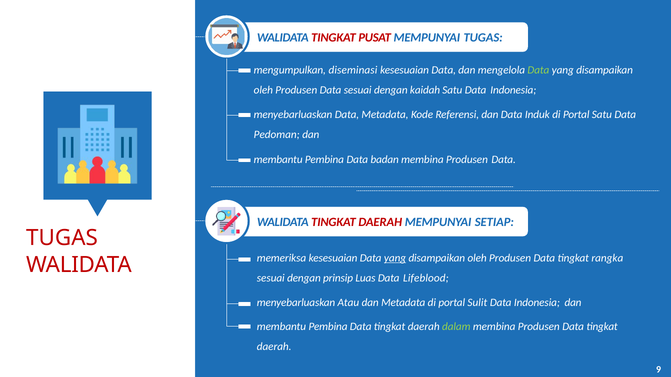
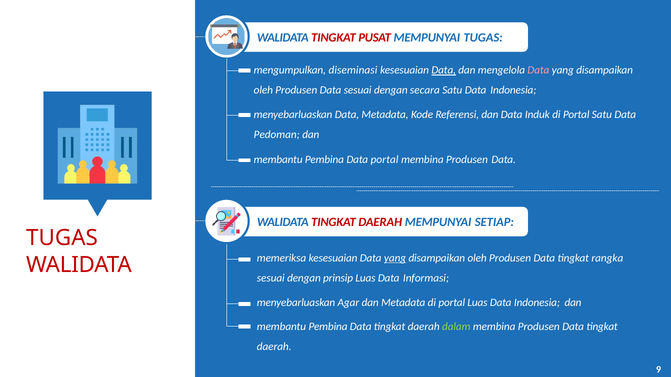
Data at (444, 70) underline: none -> present
Data at (538, 70) colour: light green -> pink
kaidah: kaidah -> secara
Data badan: badan -> portal
Lifeblood: Lifeblood -> Informasi
Atau: Atau -> Agar
portal Sulit: Sulit -> Luas
